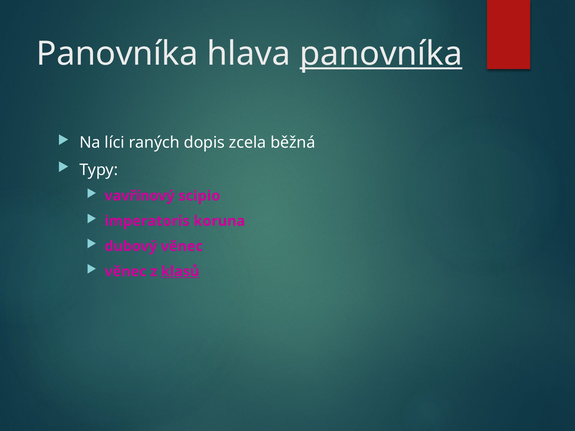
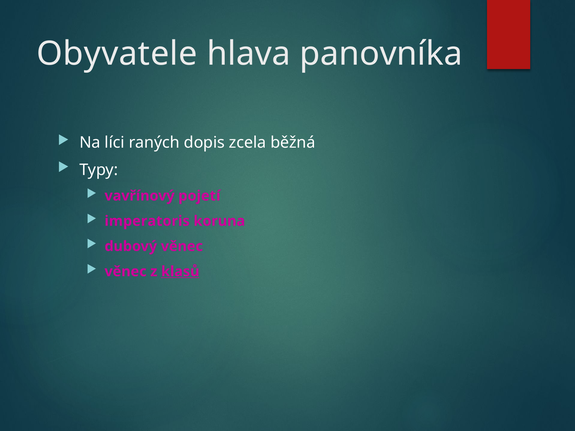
Panovníka at (117, 54): Panovníka -> Obyvatele
panovníka at (381, 54) underline: present -> none
scipio: scipio -> pojetí
